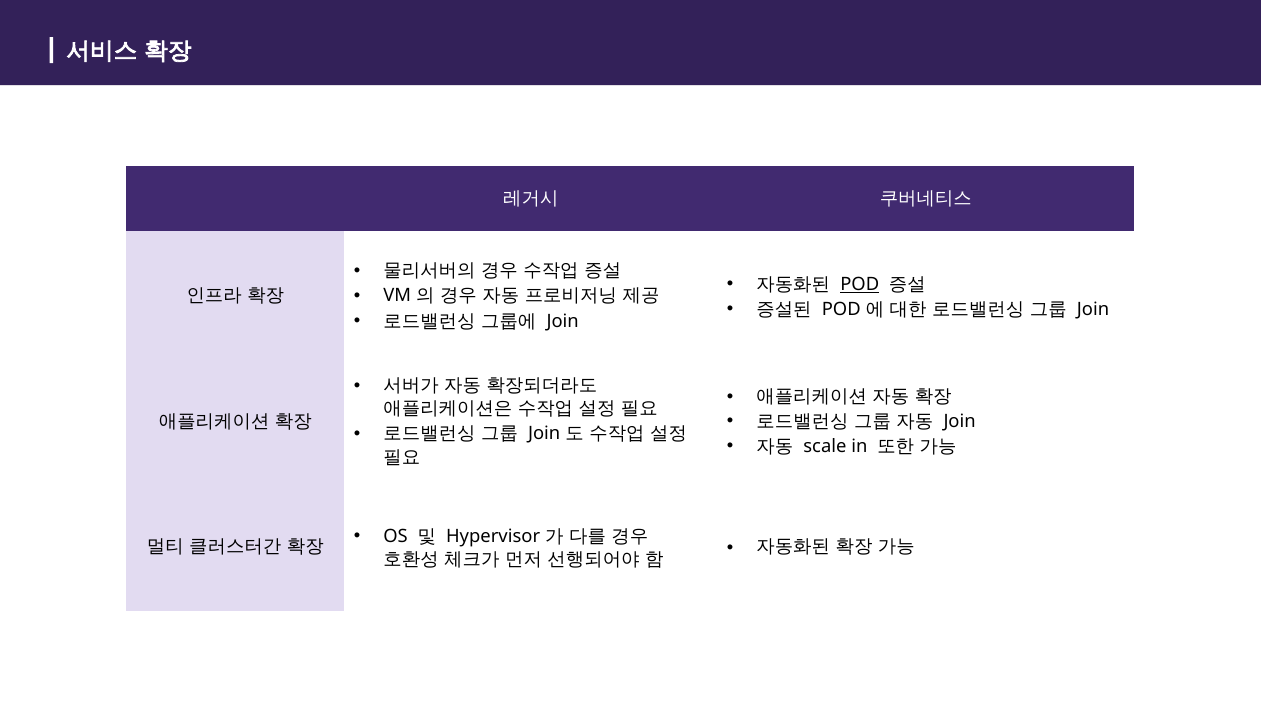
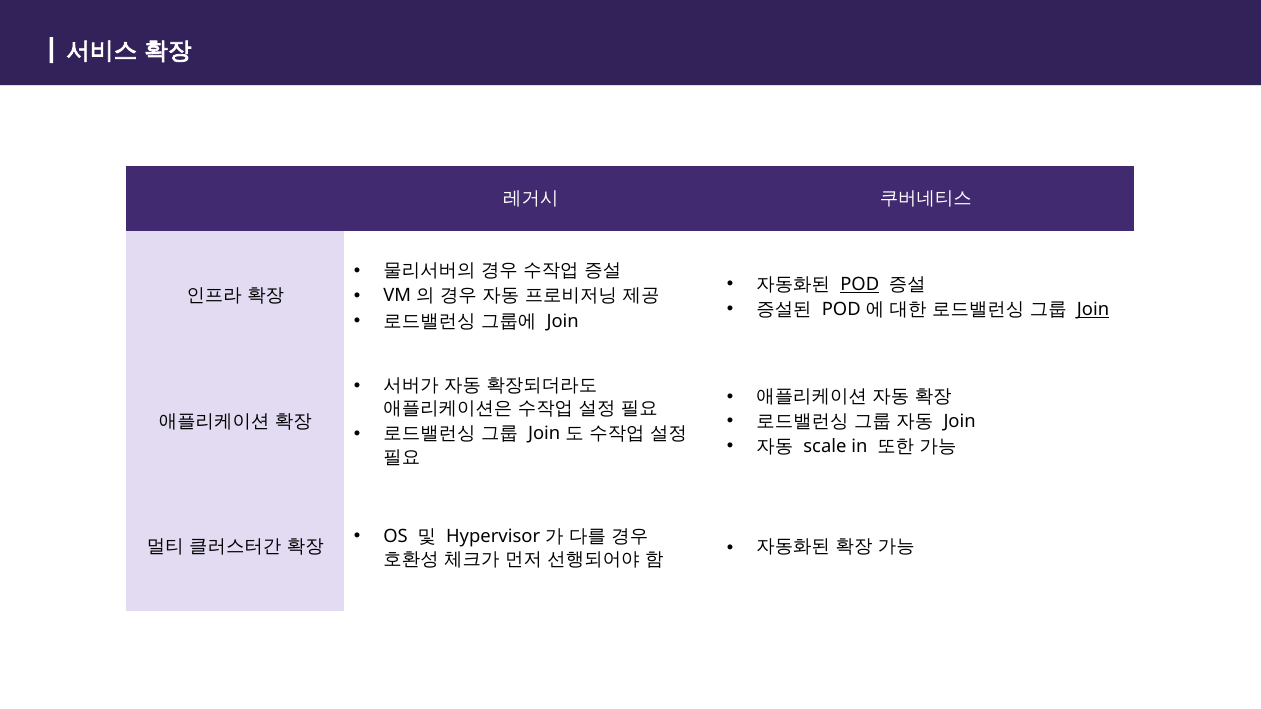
Join at (1093, 309) underline: none -> present
